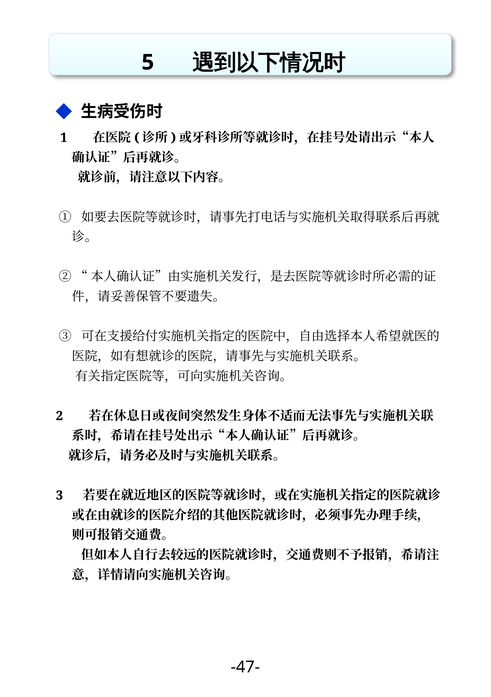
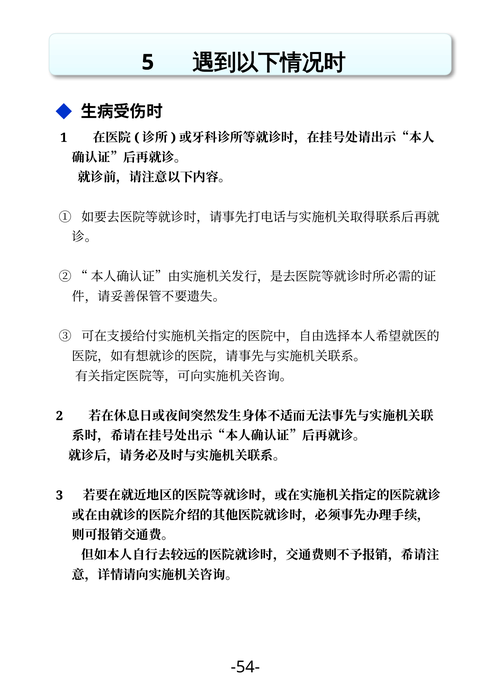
-47-: -47- -> -54-
